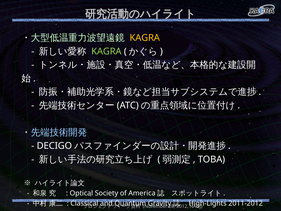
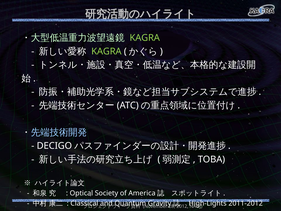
KAGRA at (145, 38) colour: yellow -> light green
